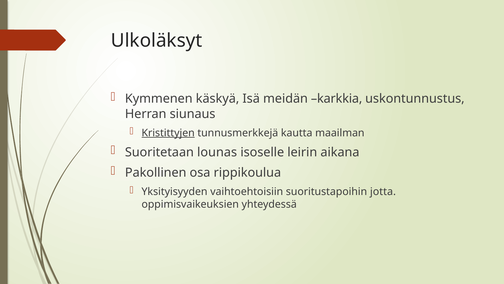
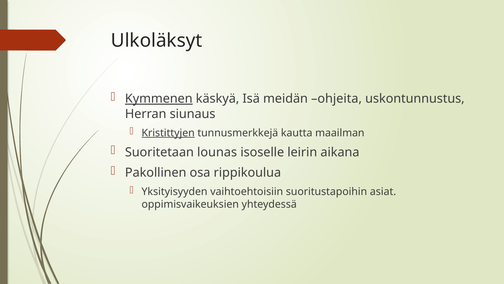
Kymmenen underline: none -> present
karkkia: karkkia -> ohjeita
jotta: jotta -> asiat
